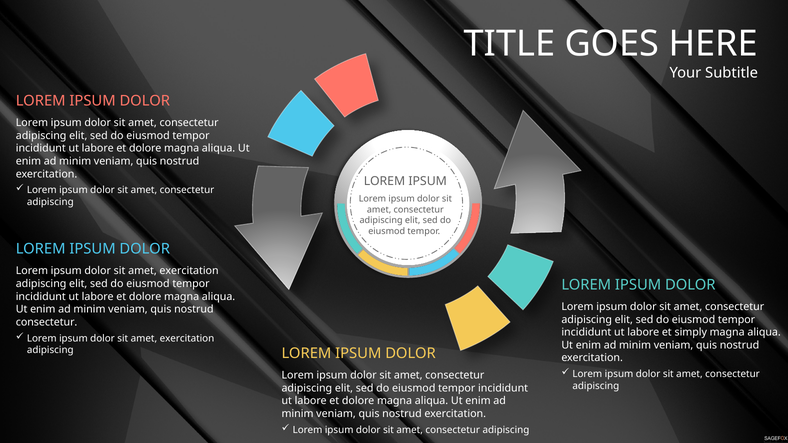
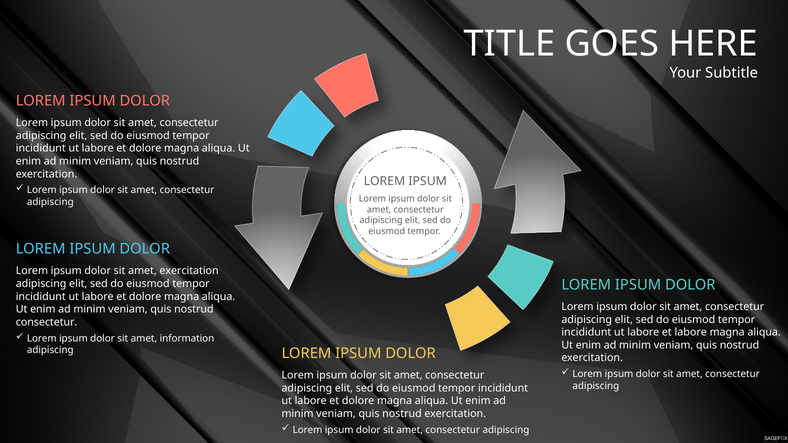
et simply: simply -> labore
exercitation at (187, 339): exercitation -> information
